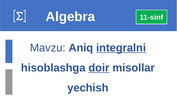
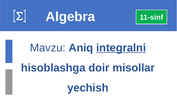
doir underline: present -> none
